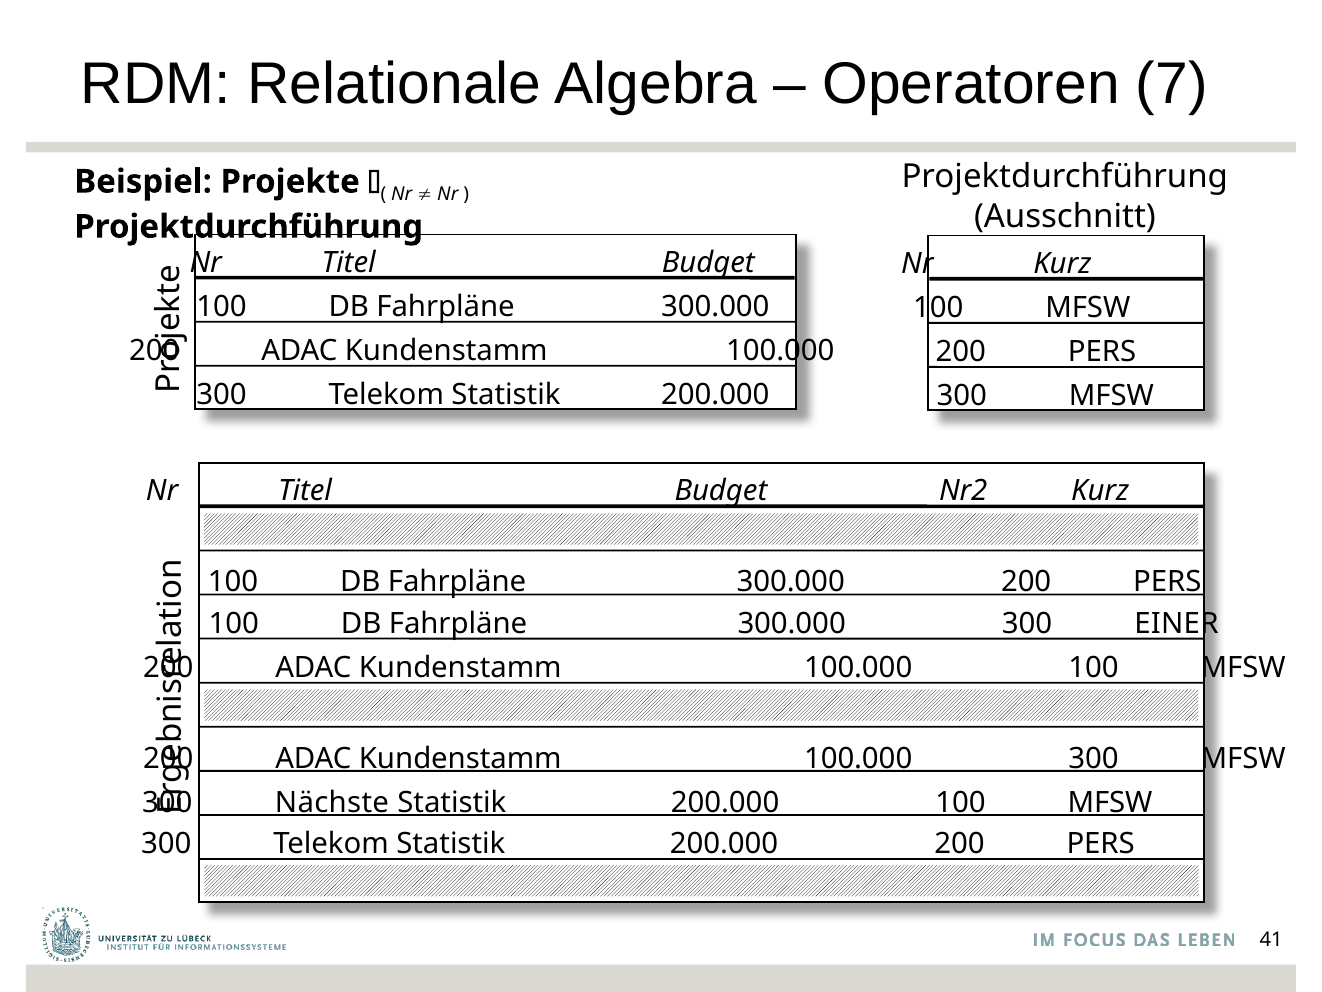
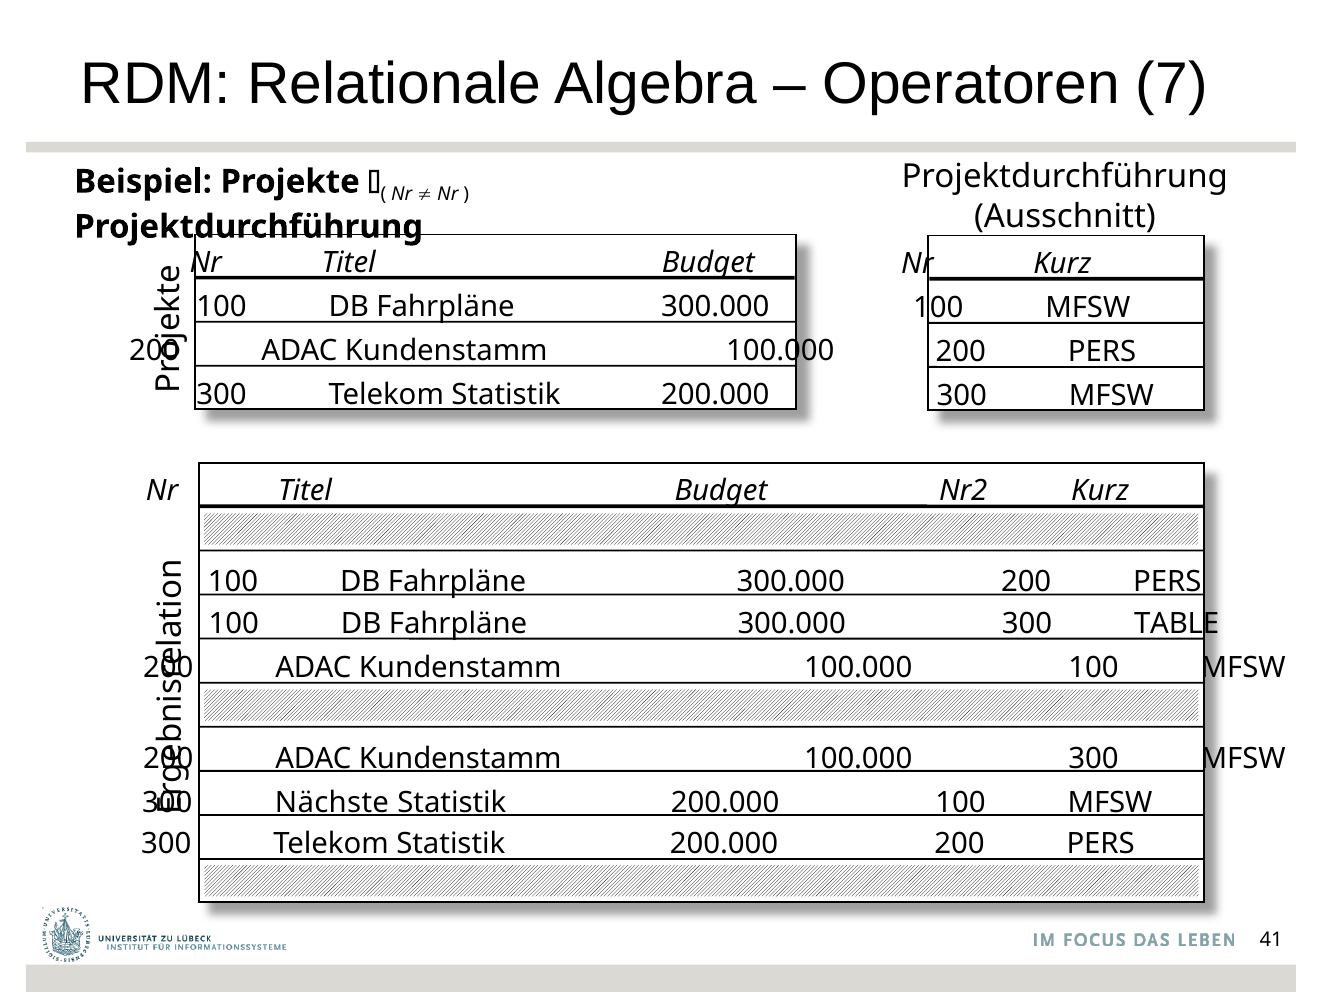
EINER: EINER -> TABLE
